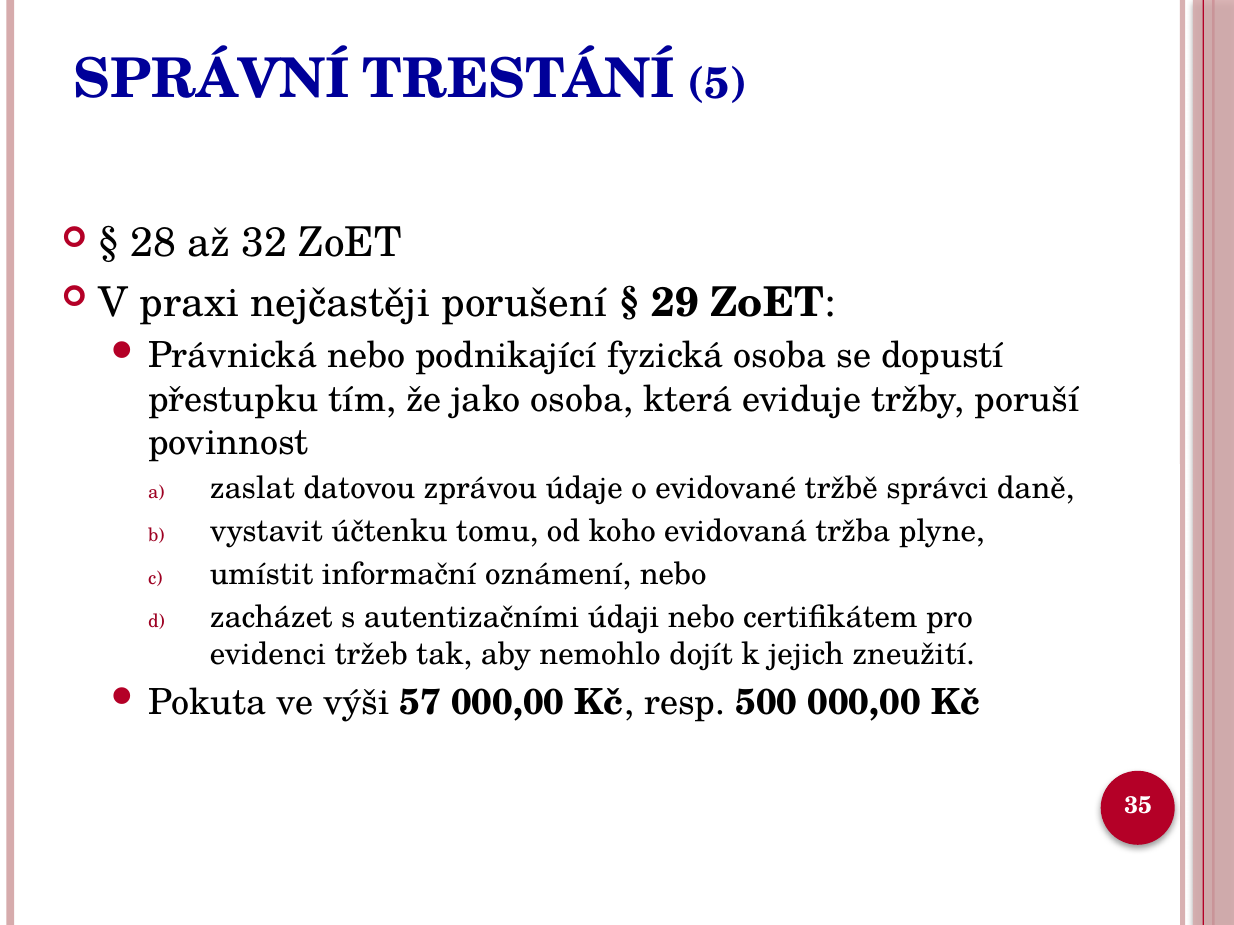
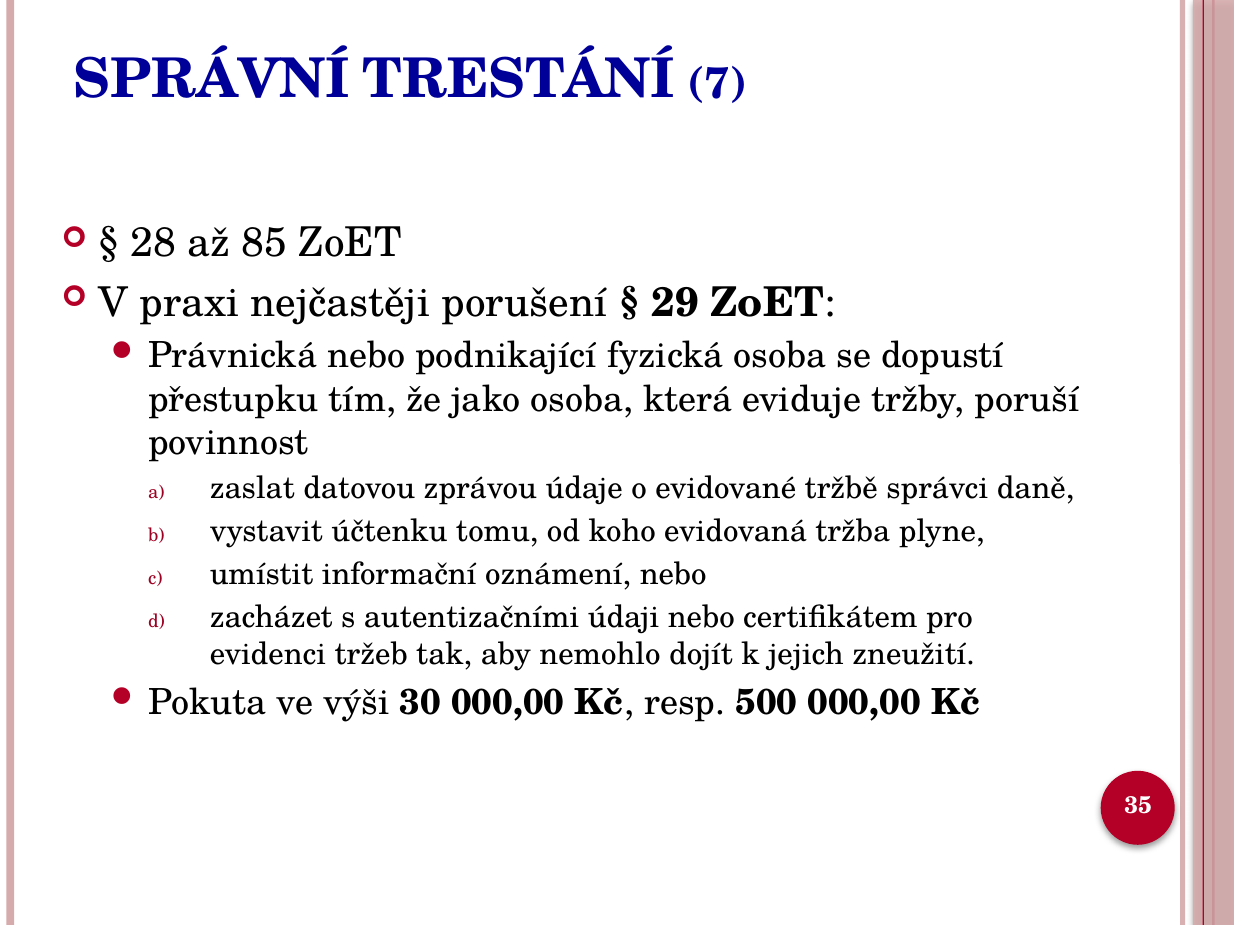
5: 5 -> 7
32: 32 -> 85
57: 57 -> 30
